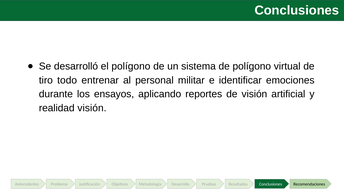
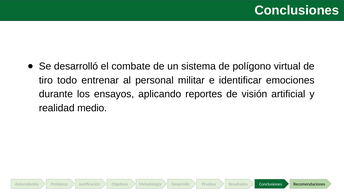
el polígono: polígono -> combate
realidad visión: visión -> medio
